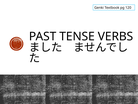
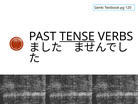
TENSE underline: none -> present
